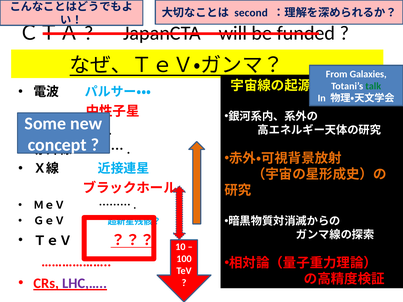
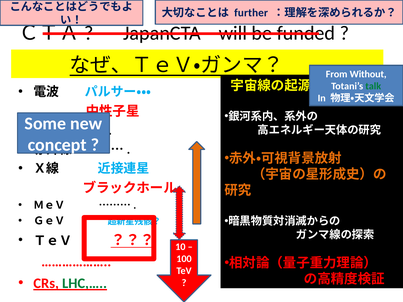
second: second -> further
Galaxies: Galaxies -> Without
LHC,… colour: purple -> green
